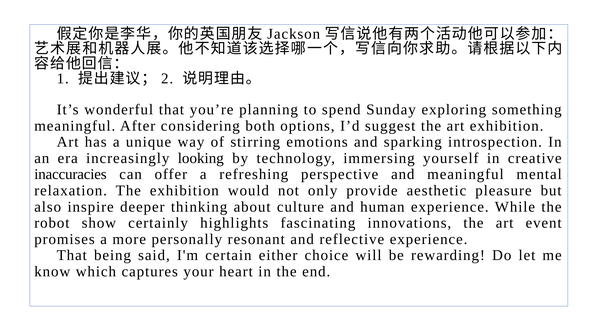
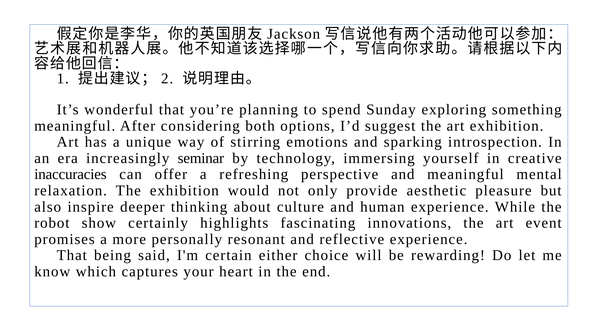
looking: looking -> seminar
